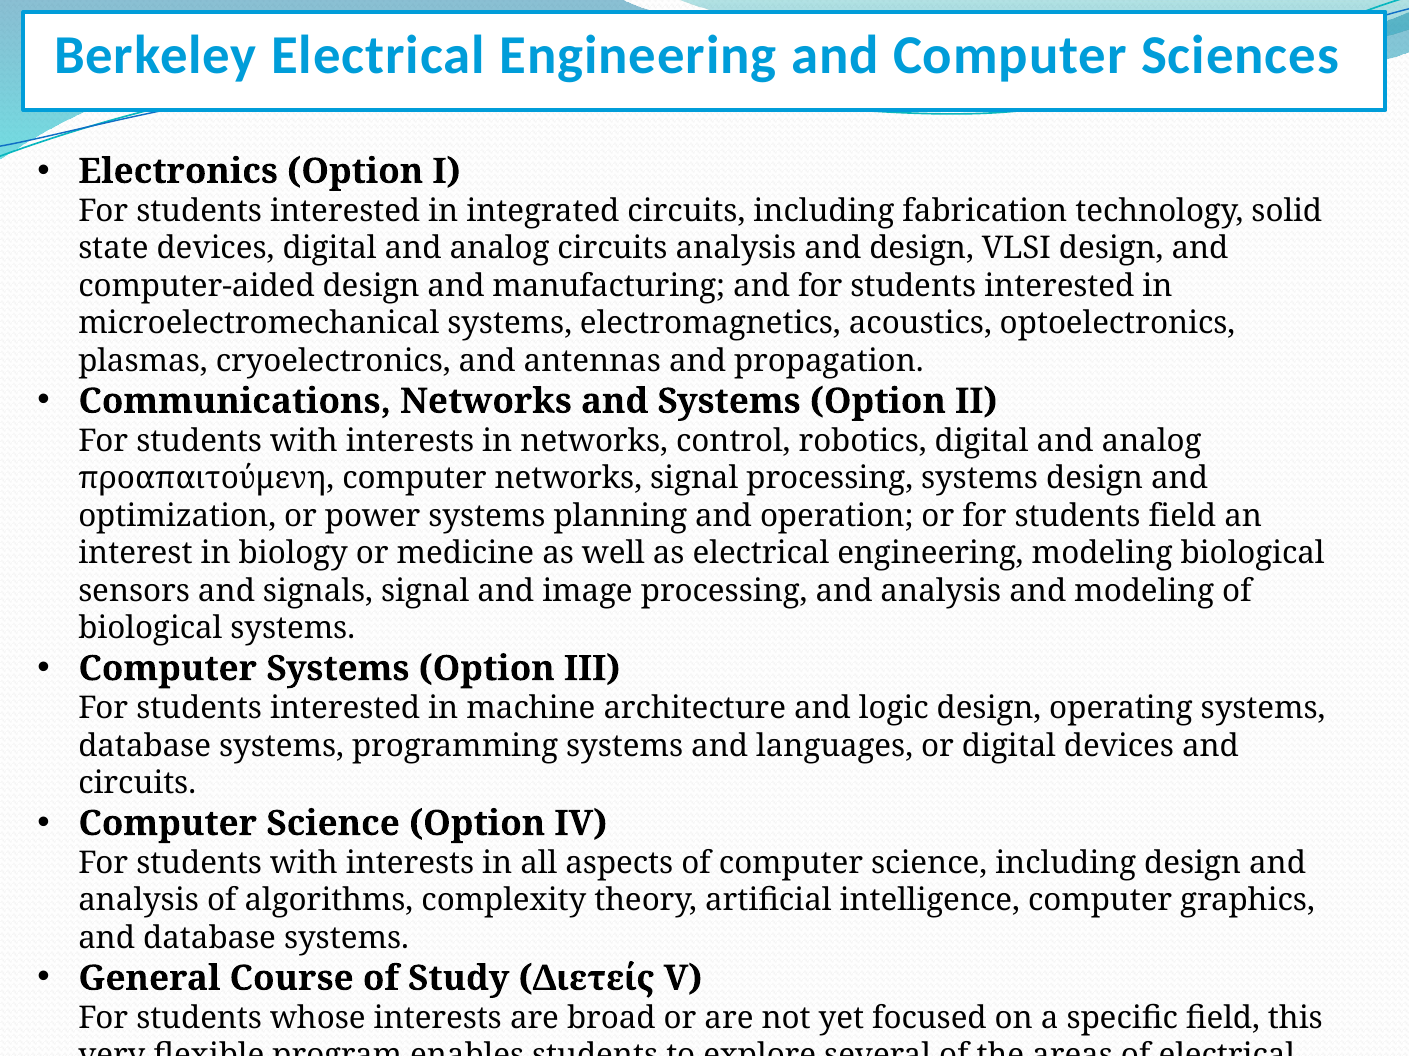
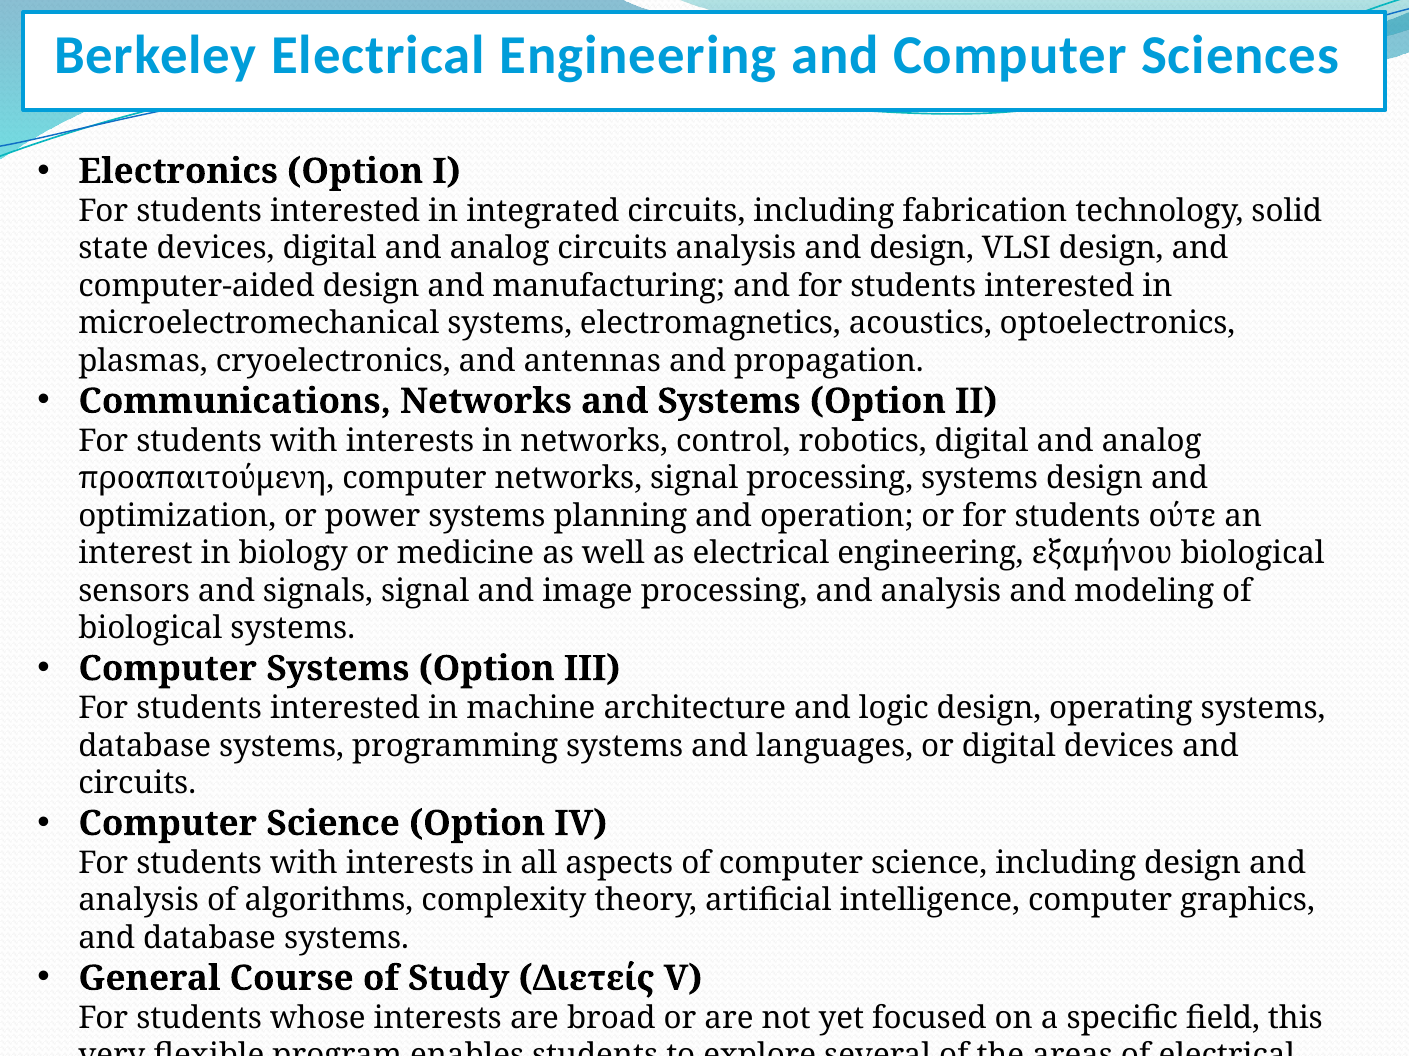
students field: field -> ούτε
engineering modeling: modeling -> εξαμήνου
